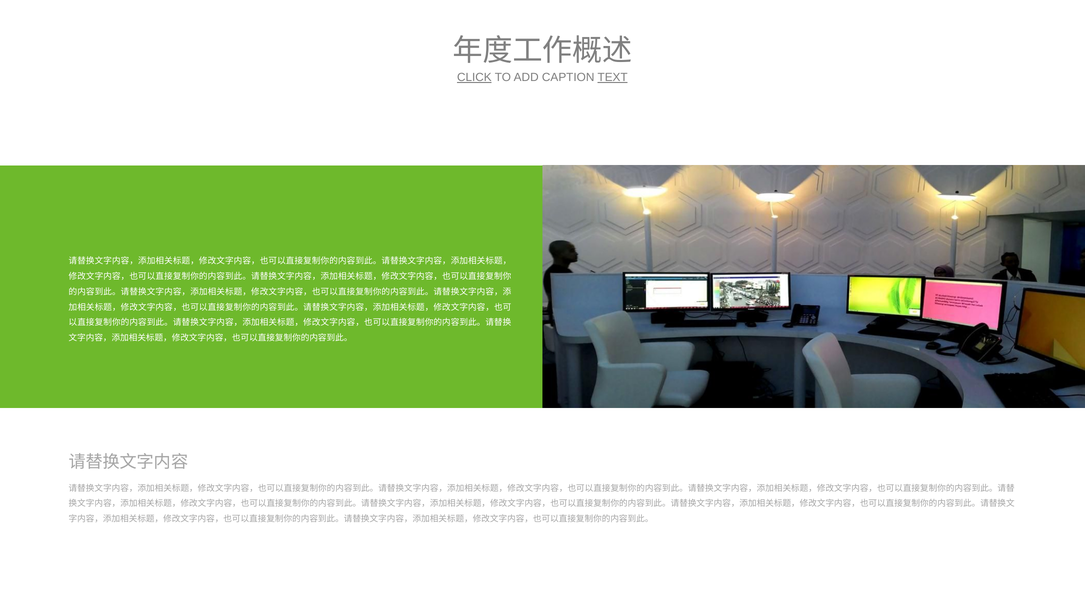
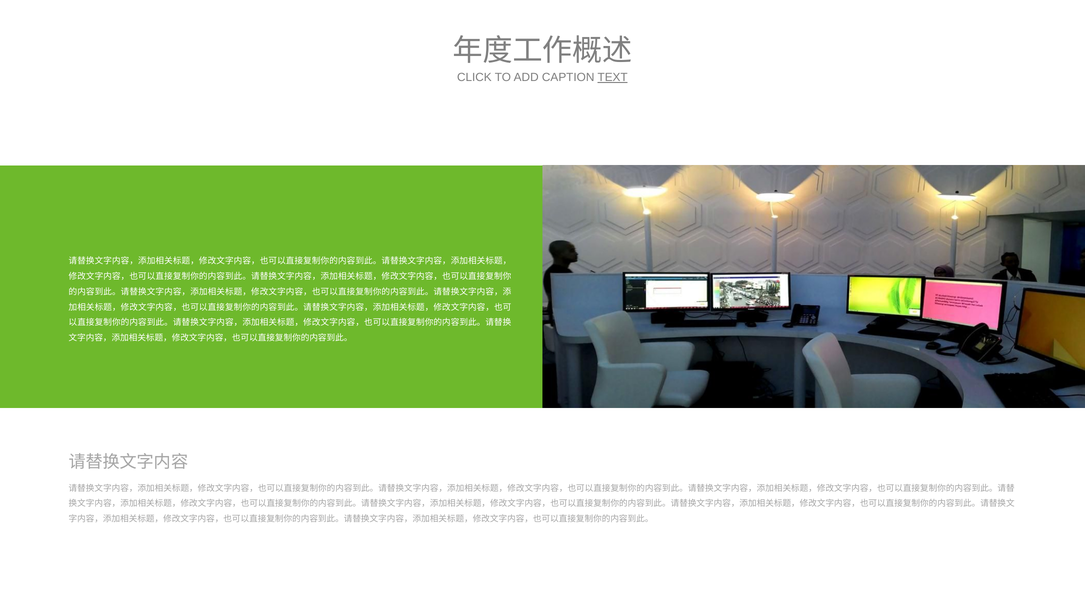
CLICK underline: present -> none
